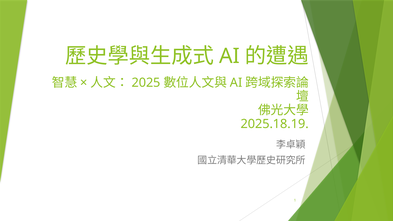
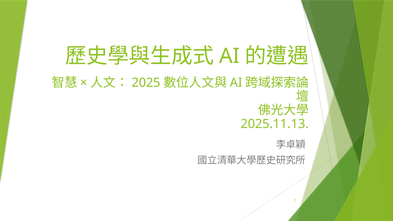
2025.18.19: 2025.18.19 -> 2025.11.13
